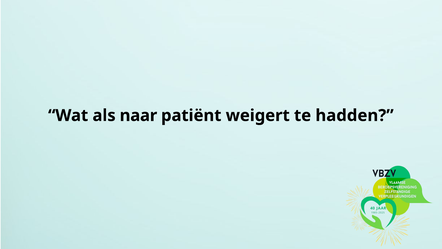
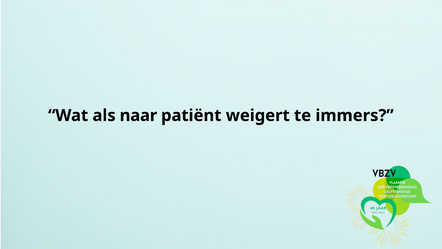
hadden: hadden -> immers
